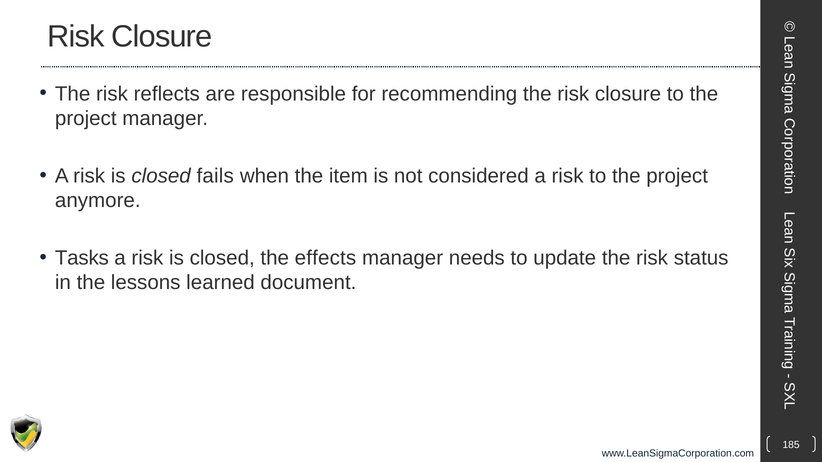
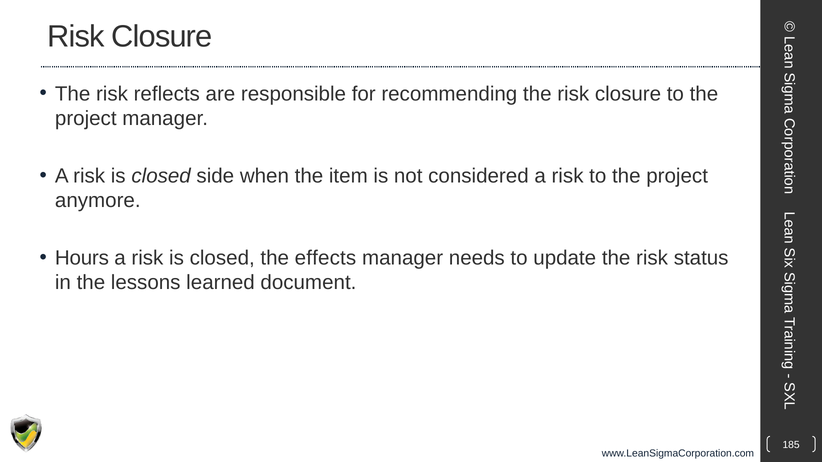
fails: fails -> side
Tasks: Tasks -> Hours
